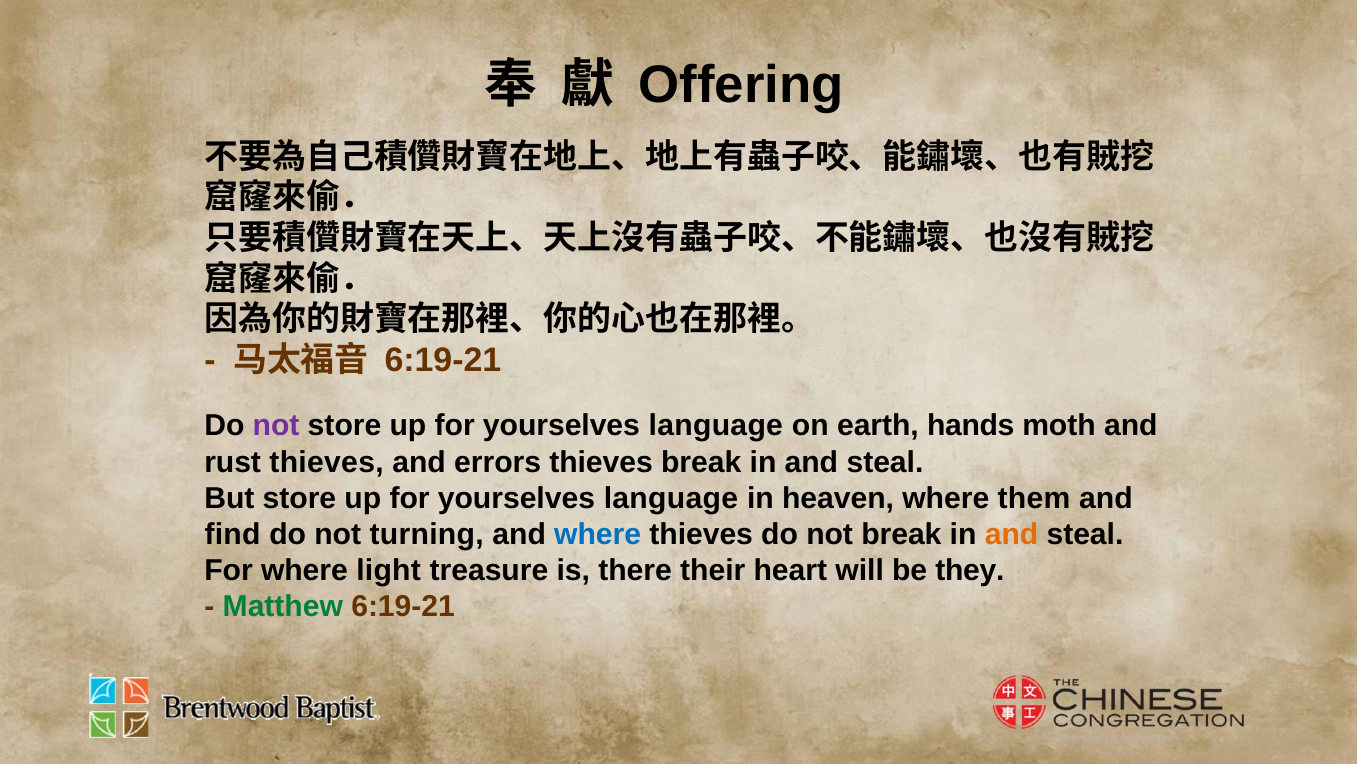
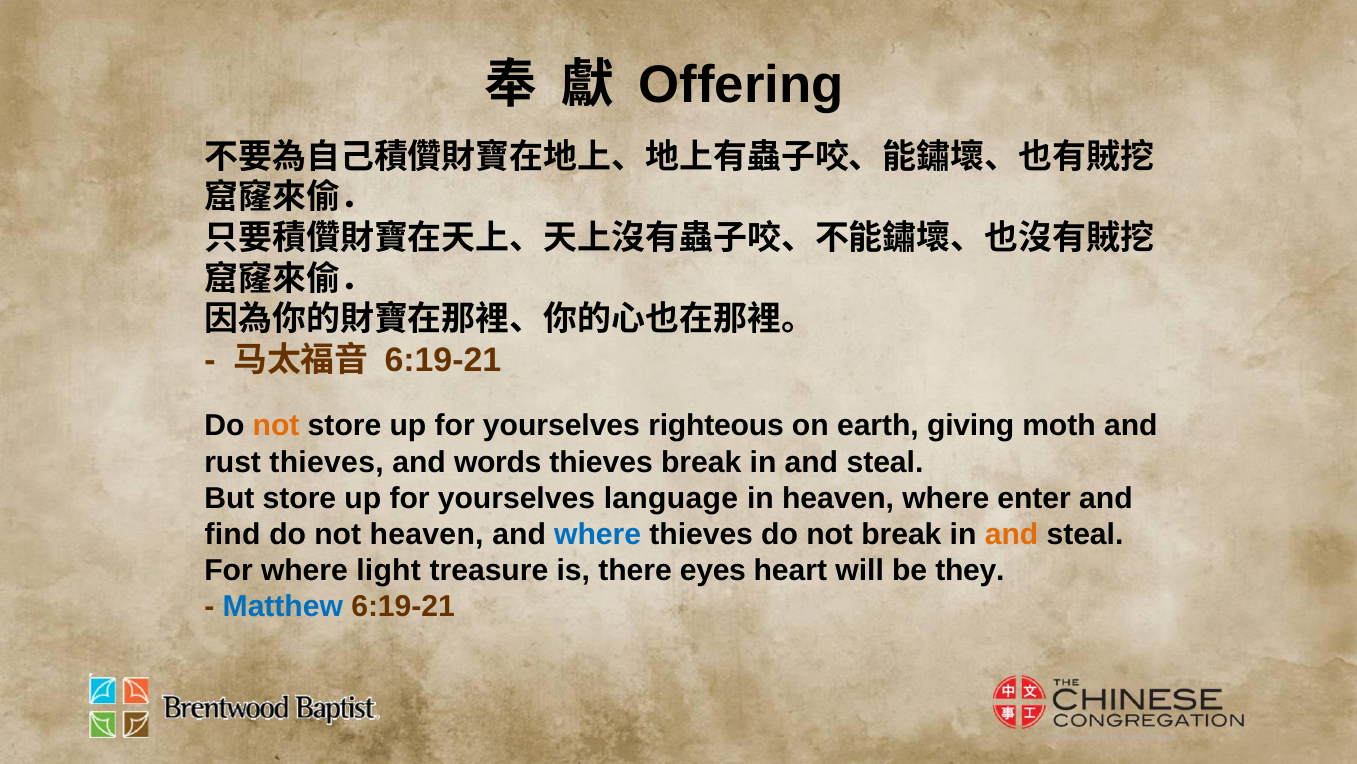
not at (276, 426) colour: purple -> orange
language at (716, 426): language -> righteous
hands: hands -> giving
errors: errors -> words
them: them -> enter
not turning: turning -> heaven
their: their -> eyes
Matthew colour: green -> blue
